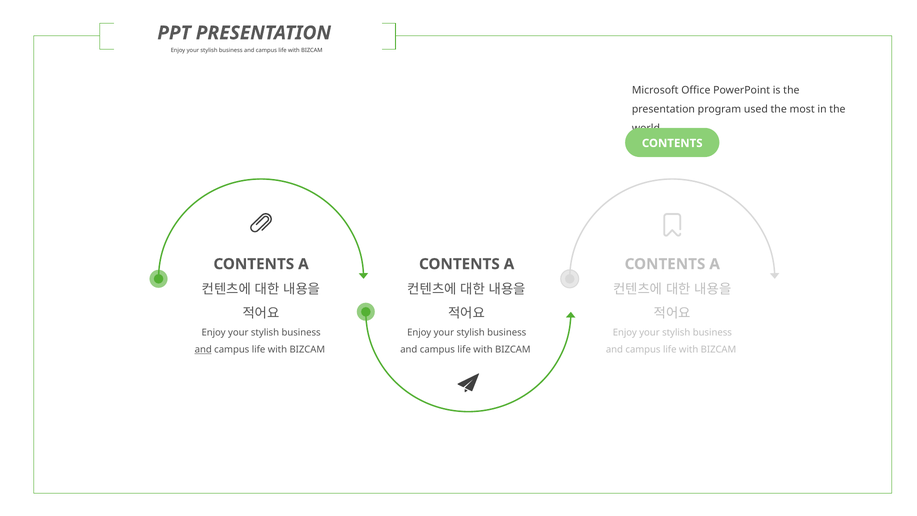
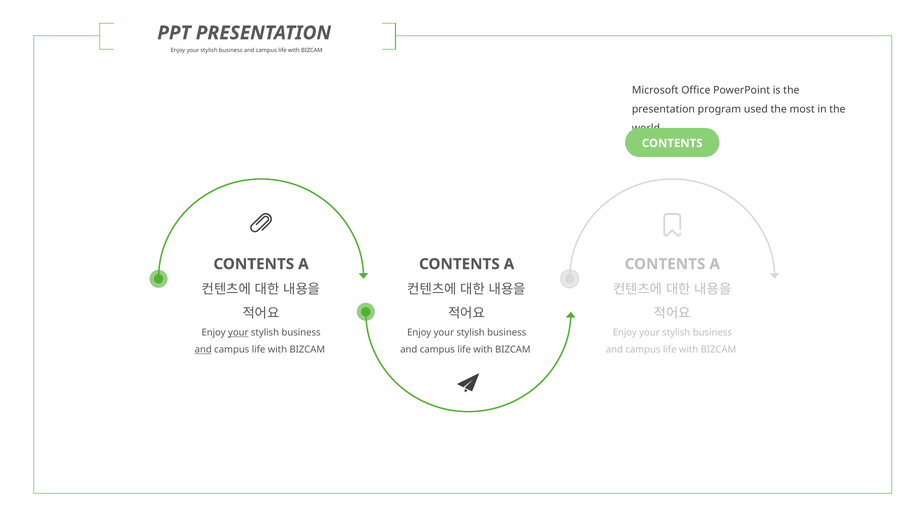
your at (238, 332) underline: none -> present
